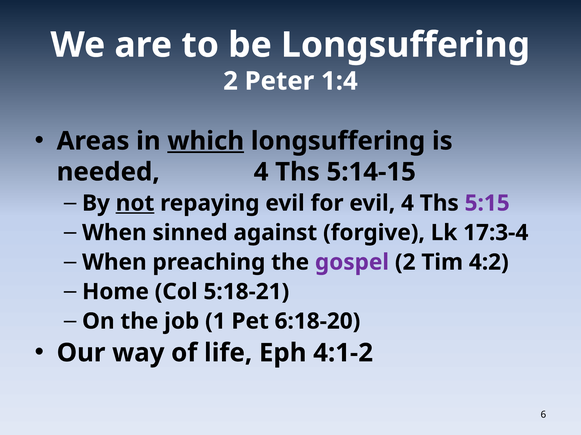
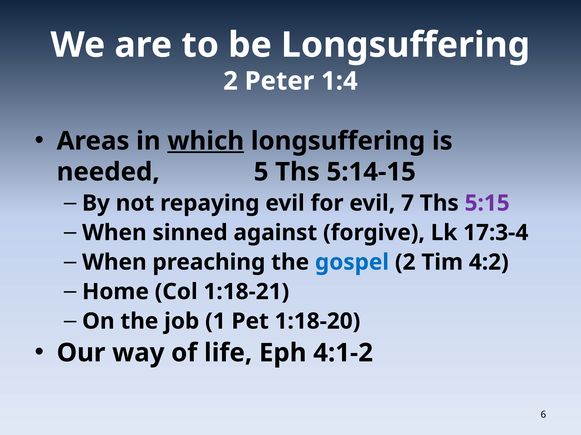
needed 4: 4 -> 5
not underline: present -> none
evil 4: 4 -> 7
gospel colour: purple -> blue
5:18-21: 5:18-21 -> 1:18-21
6:18-20: 6:18-20 -> 1:18-20
